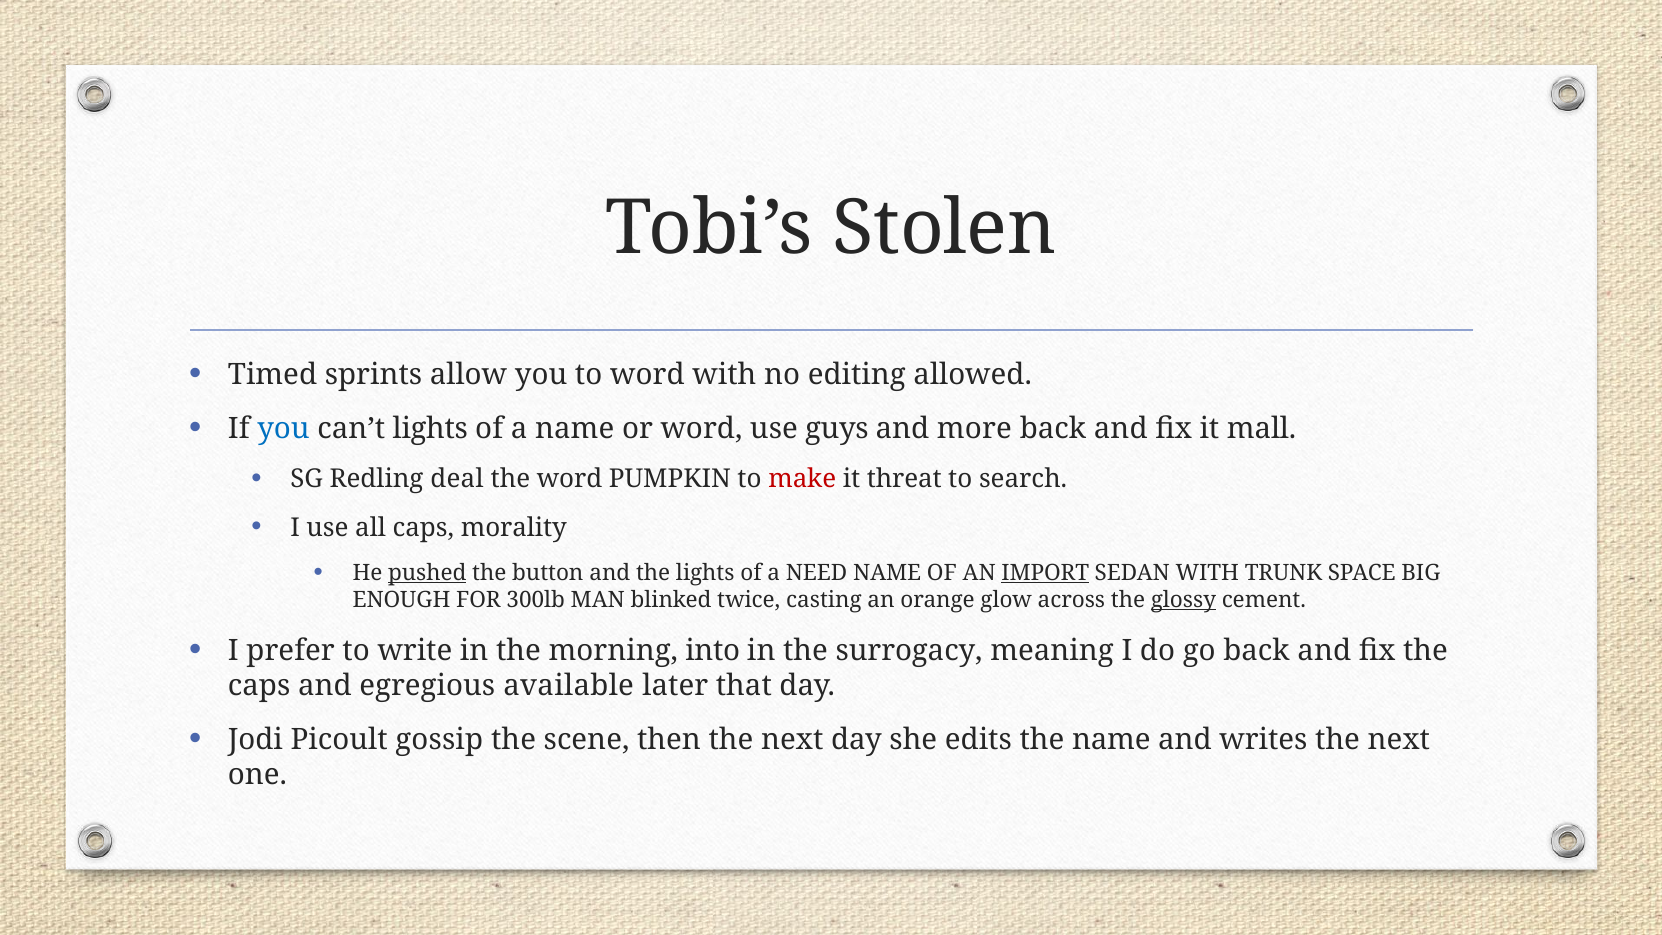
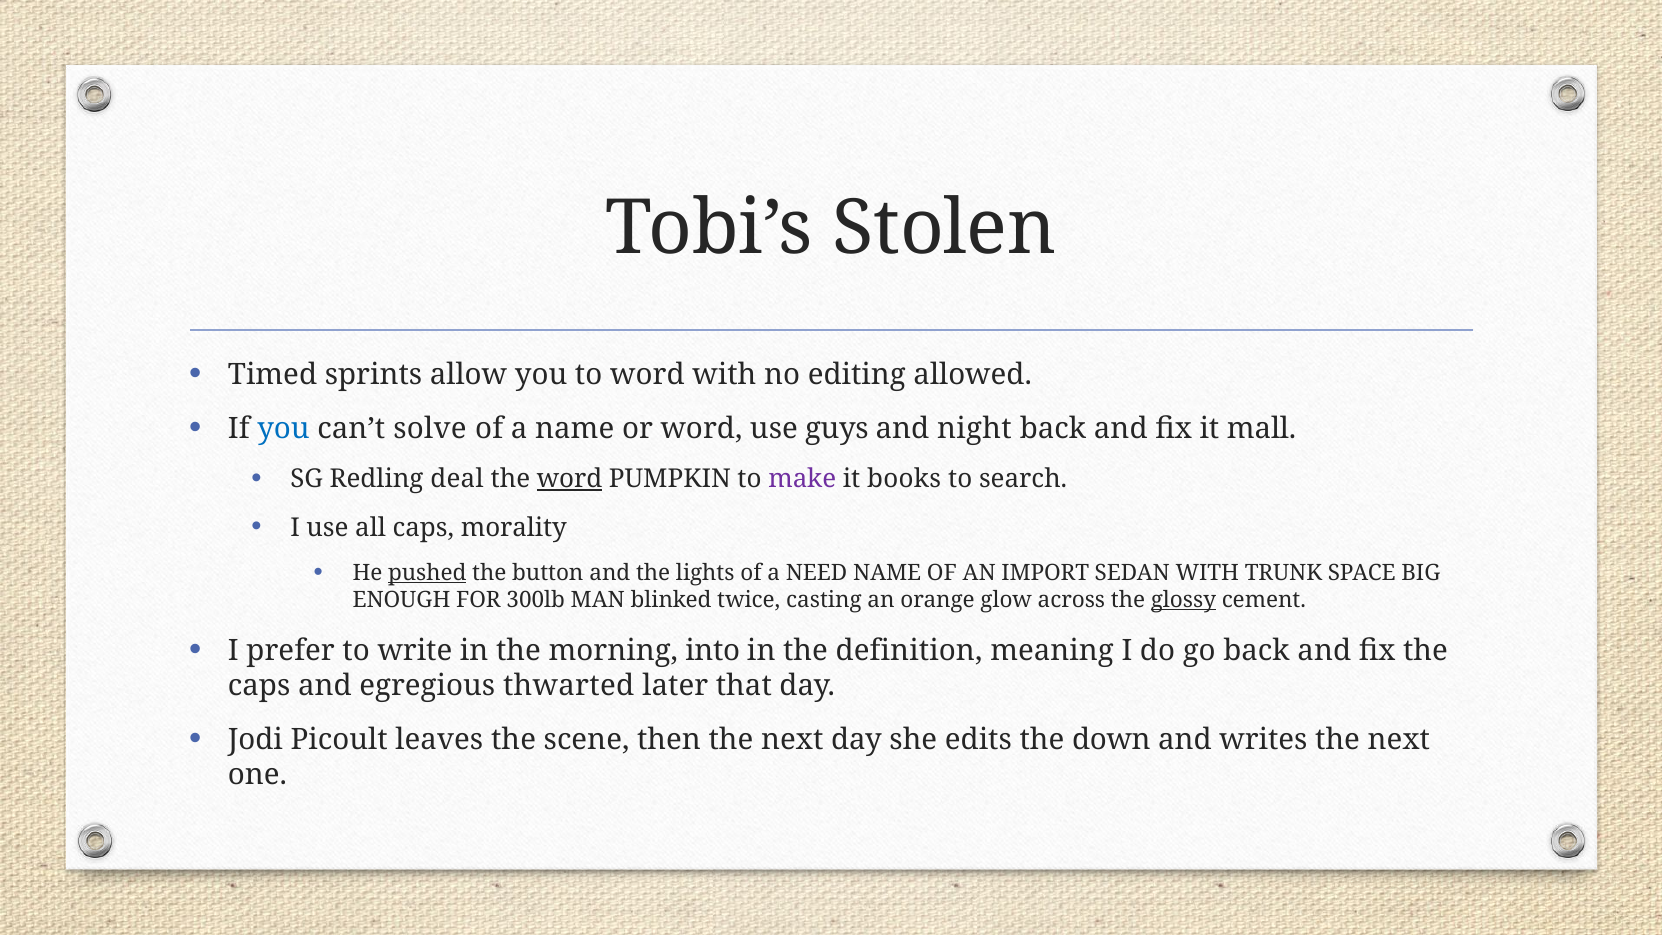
can’t lights: lights -> solve
more: more -> night
word at (570, 479) underline: none -> present
make colour: red -> purple
threat: threat -> books
IMPORT underline: present -> none
surrogacy: surrogacy -> definition
available: available -> thwarted
gossip: gossip -> leaves
the name: name -> down
